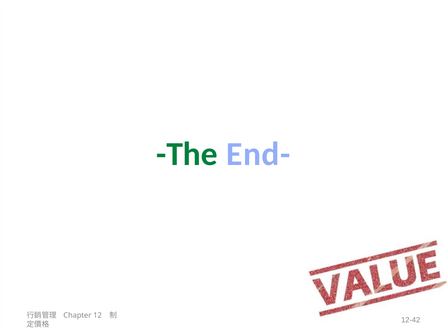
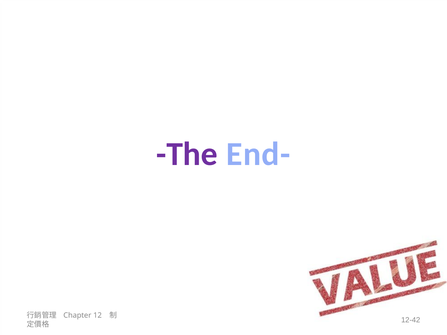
The colour: green -> purple
